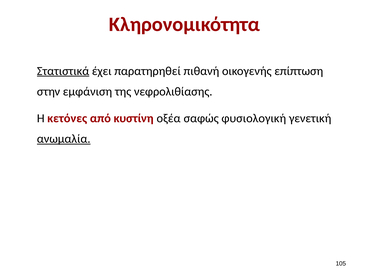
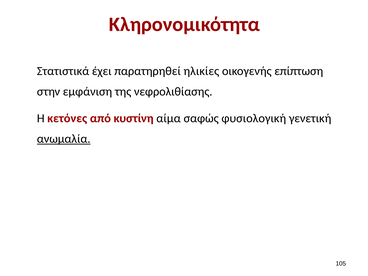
Στατιστικά underline: present -> none
πιθανή: πιθανή -> ηλικίες
οξέα: οξέα -> αίμα
